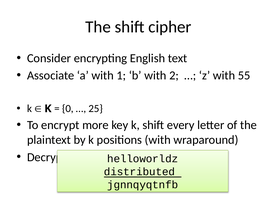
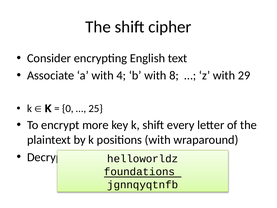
1: 1 -> 4
2: 2 -> 8
55: 55 -> 29
distributed: distributed -> foundations
